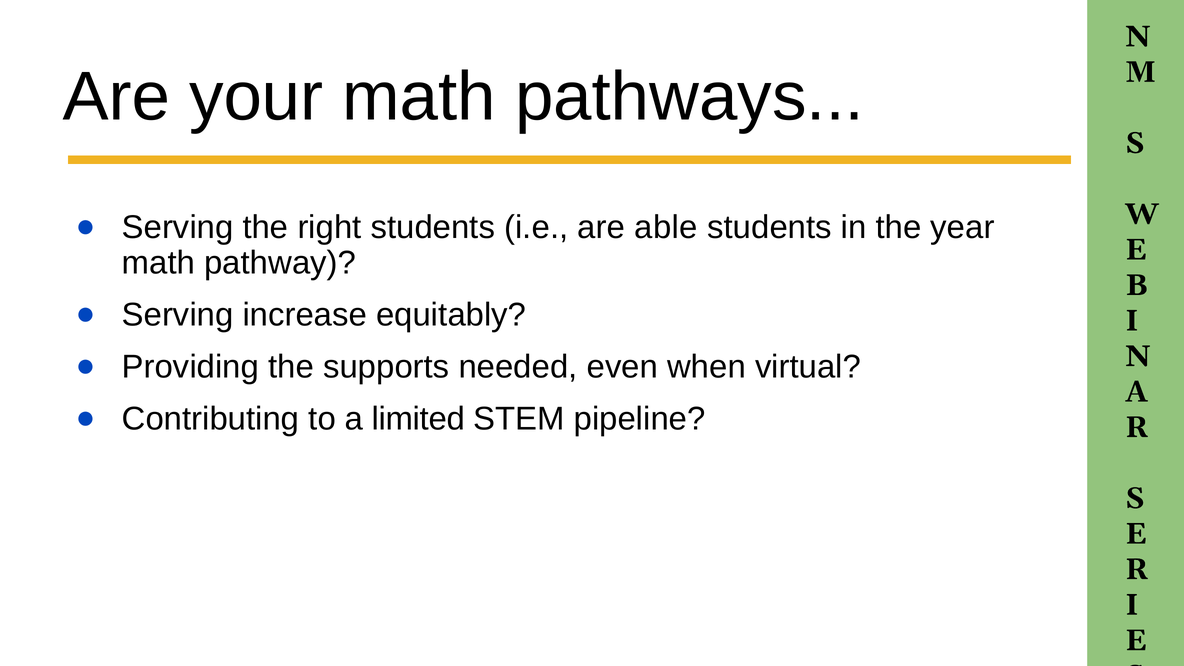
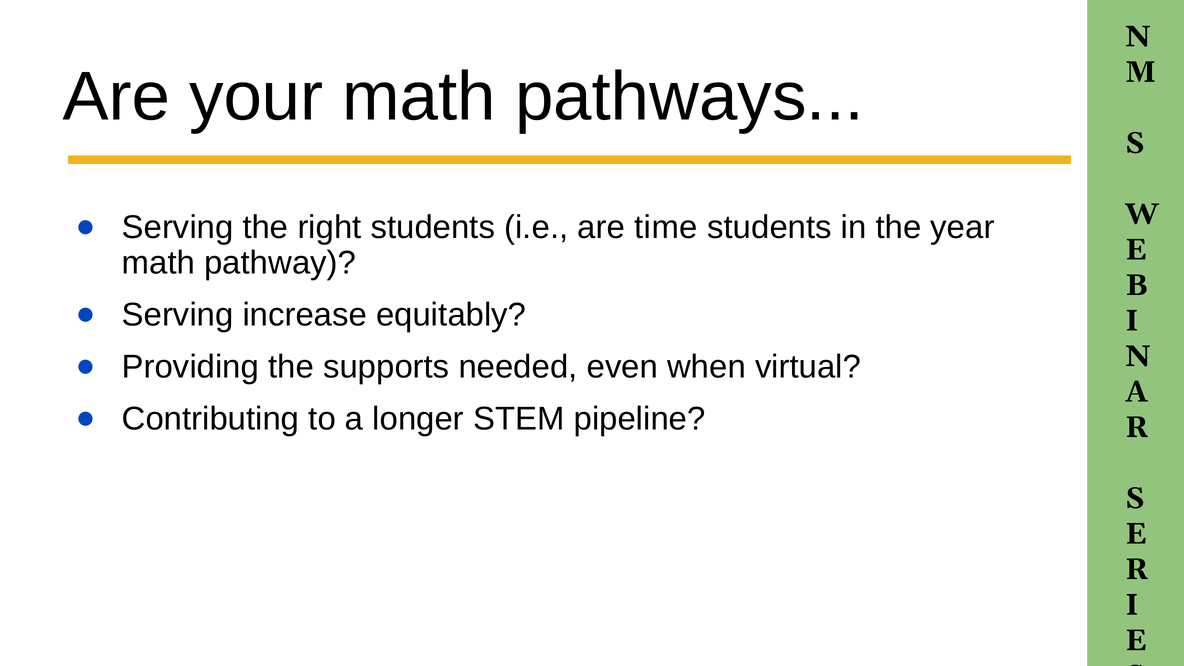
able: able -> time
limited: limited -> longer
